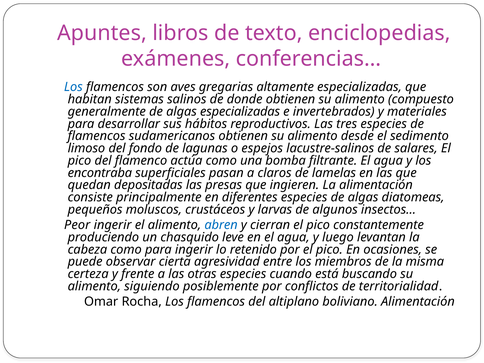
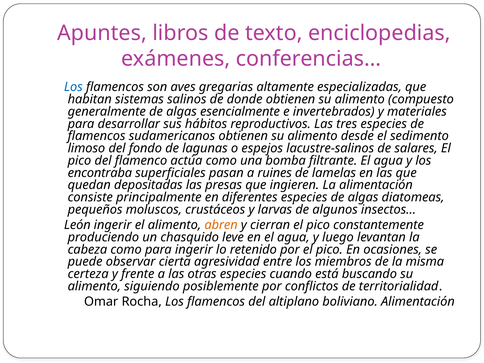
algas especializadas: especializadas -> esencialmente
claros: claros -> ruines
Peor: Peor -> León
abren colour: blue -> orange
